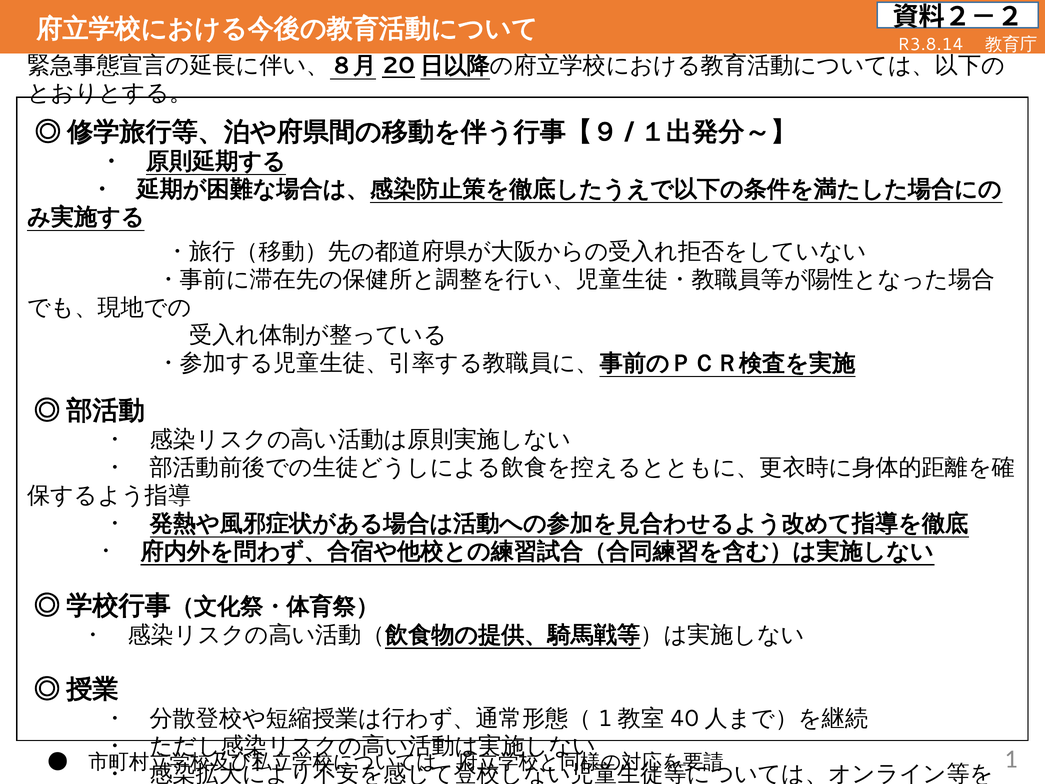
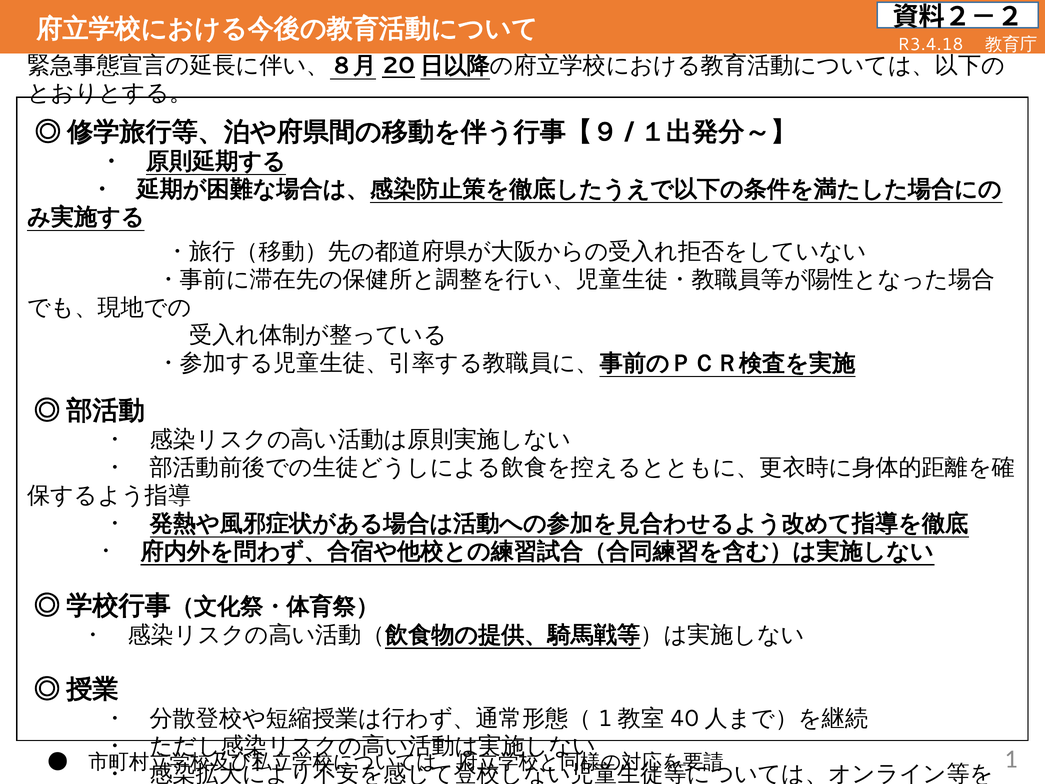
R3.8.14: R3.8.14 -> R3.4.18
